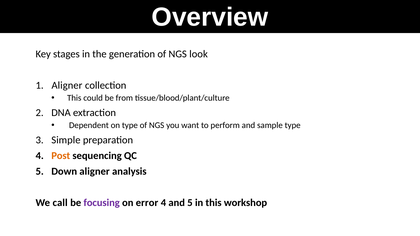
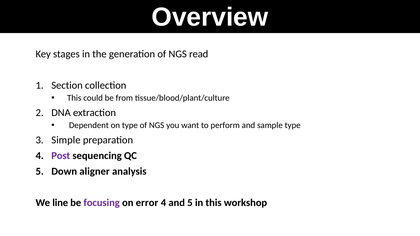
look: look -> read
Aligner at (67, 85): Aligner -> Section
Post colour: orange -> purple
call: call -> line
